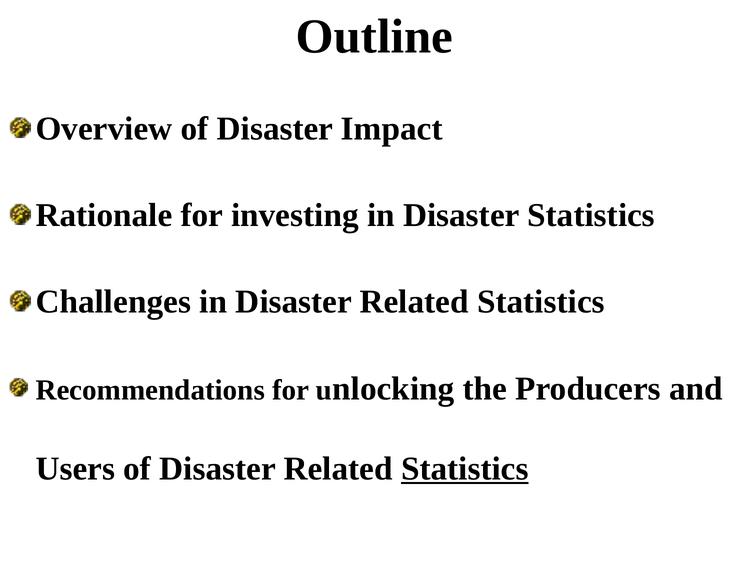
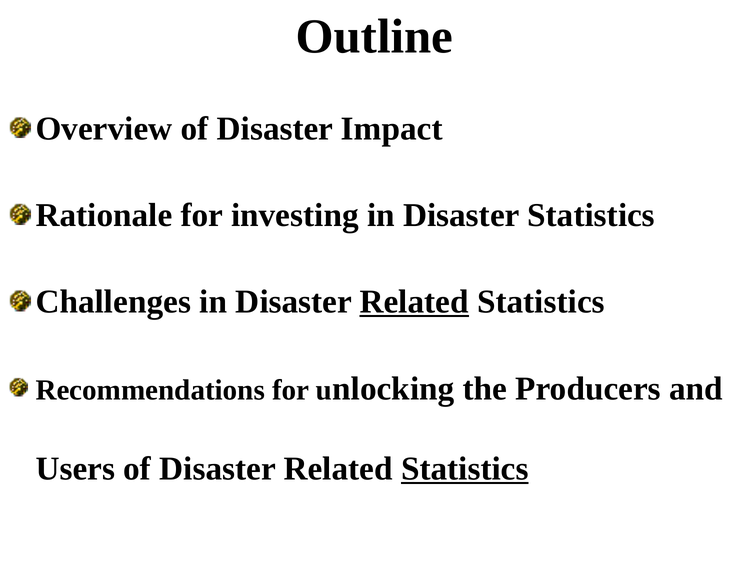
Related at (414, 302) underline: none -> present
